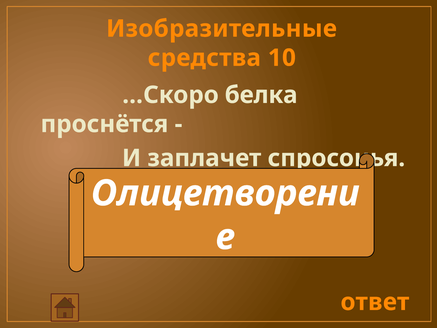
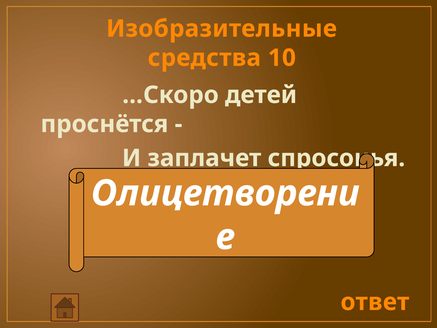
белка: белка -> детей
